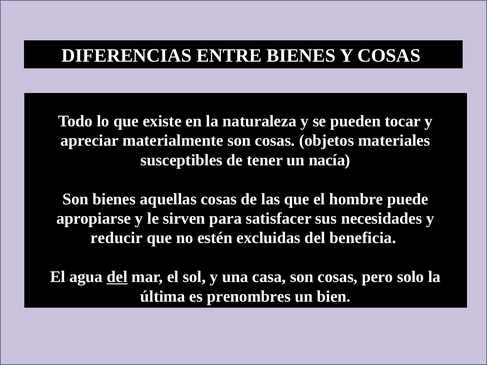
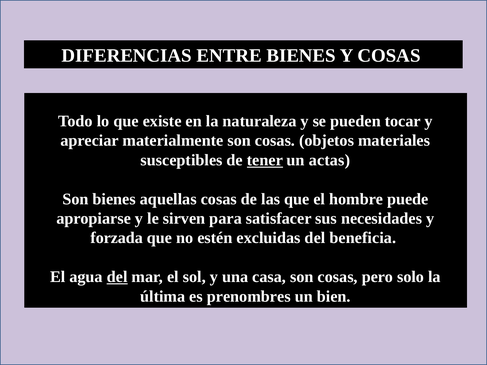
tener underline: none -> present
nacía: nacía -> actas
reducir: reducir -> forzada
